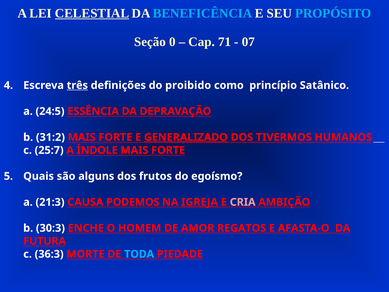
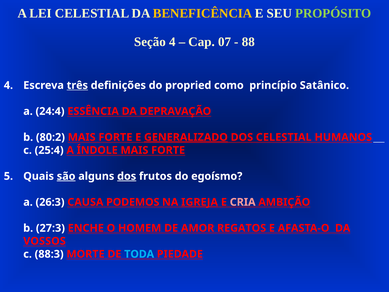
CELESTIAL at (92, 13) underline: present -> none
BENEFICÊNCIA colour: light blue -> yellow
PROPÓSITO colour: light blue -> light green
Seção 0: 0 -> 4
71: 71 -> 07
07: 07 -> 88
proibido: proibido -> propried
24:5: 24:5 -> 24:4
31:2: 31:2 -> 80:2
DOS TIVERMOS: TIVERMOS -> CELESTIAL
25:7: 25:7 -> 25:4
são underline: none -> present
dos at (127, 176) underline: none -> present
21:3: 21:3 -> 26:3
30:3: 30:3 -> 27:3
FUTURA: FUTURA -> VOSSOS
36:3: 36:3 -> 88:3
